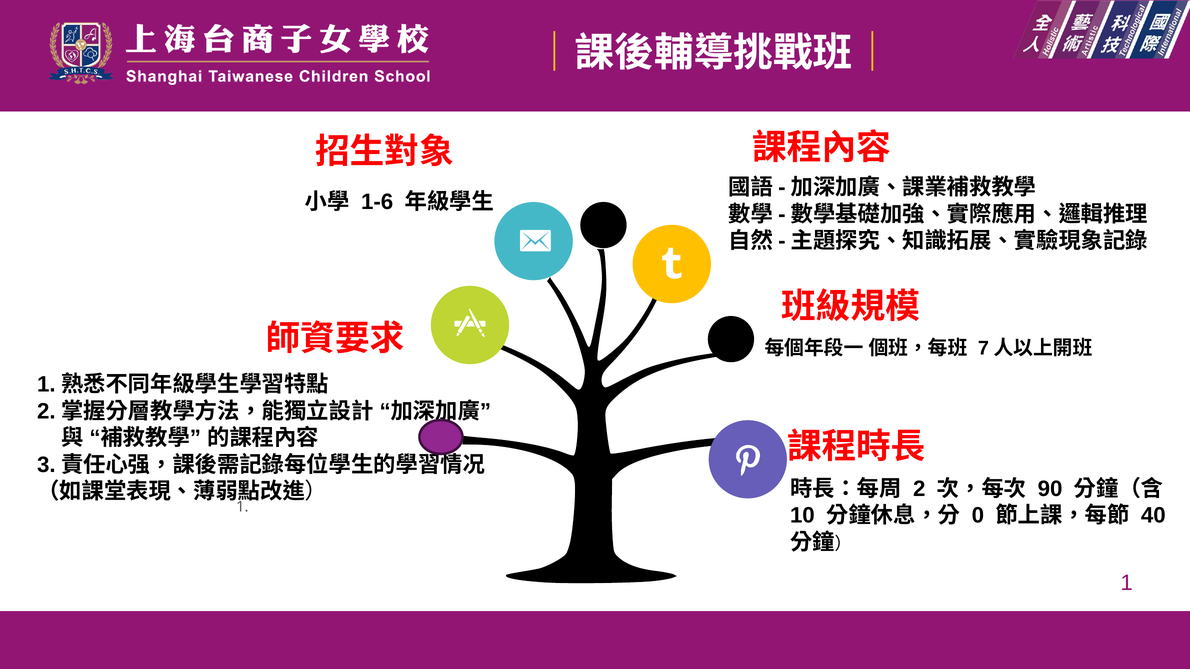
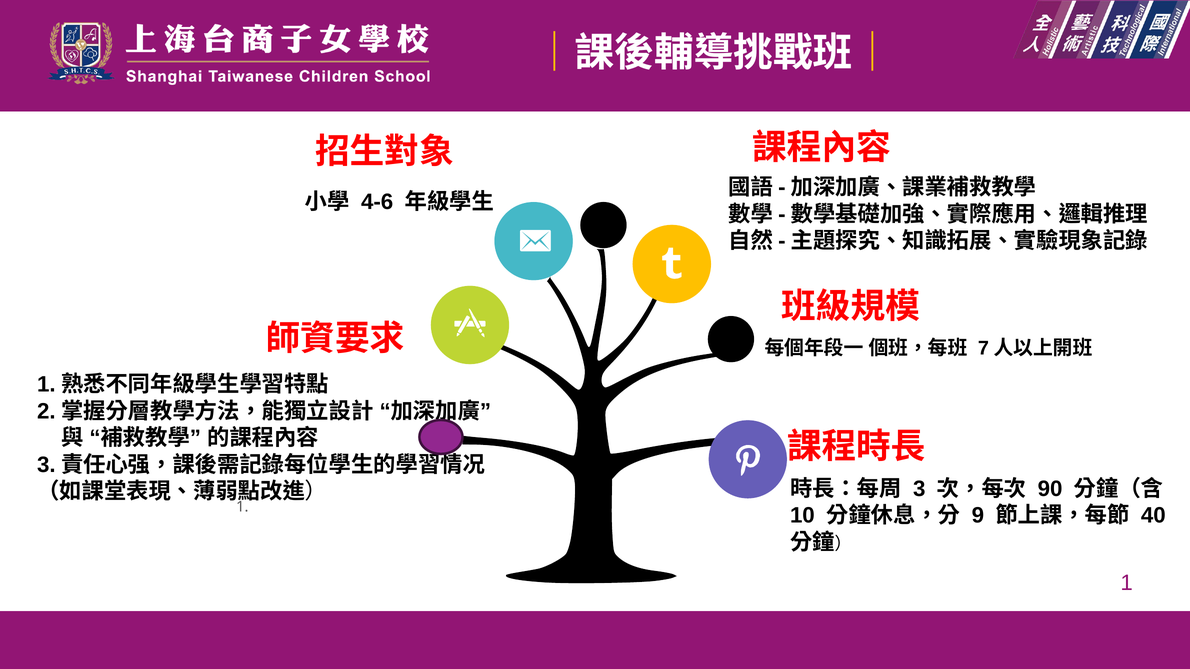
1-6: 1-6 -> 4-6
2 at (919, 489): 2 -> 3
0: 0 -> 9
